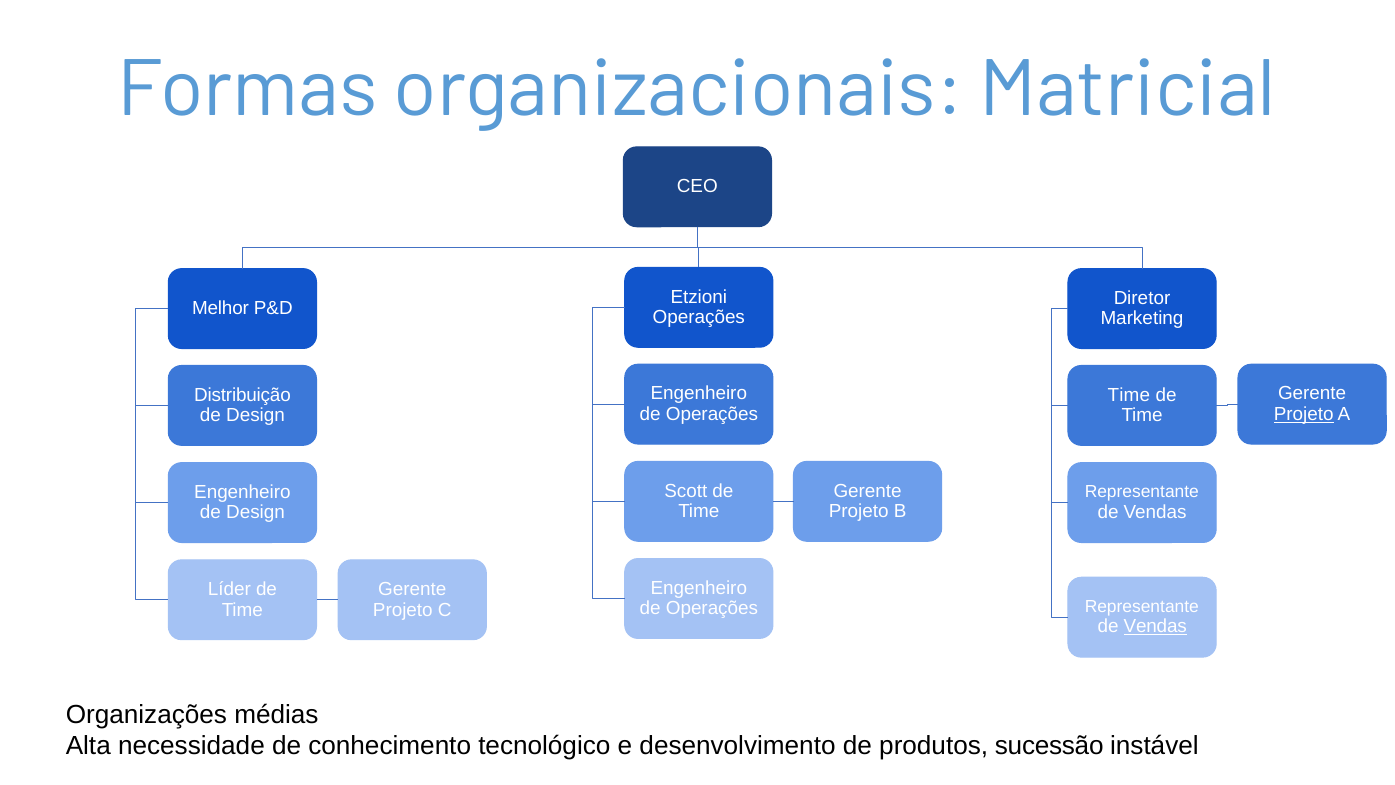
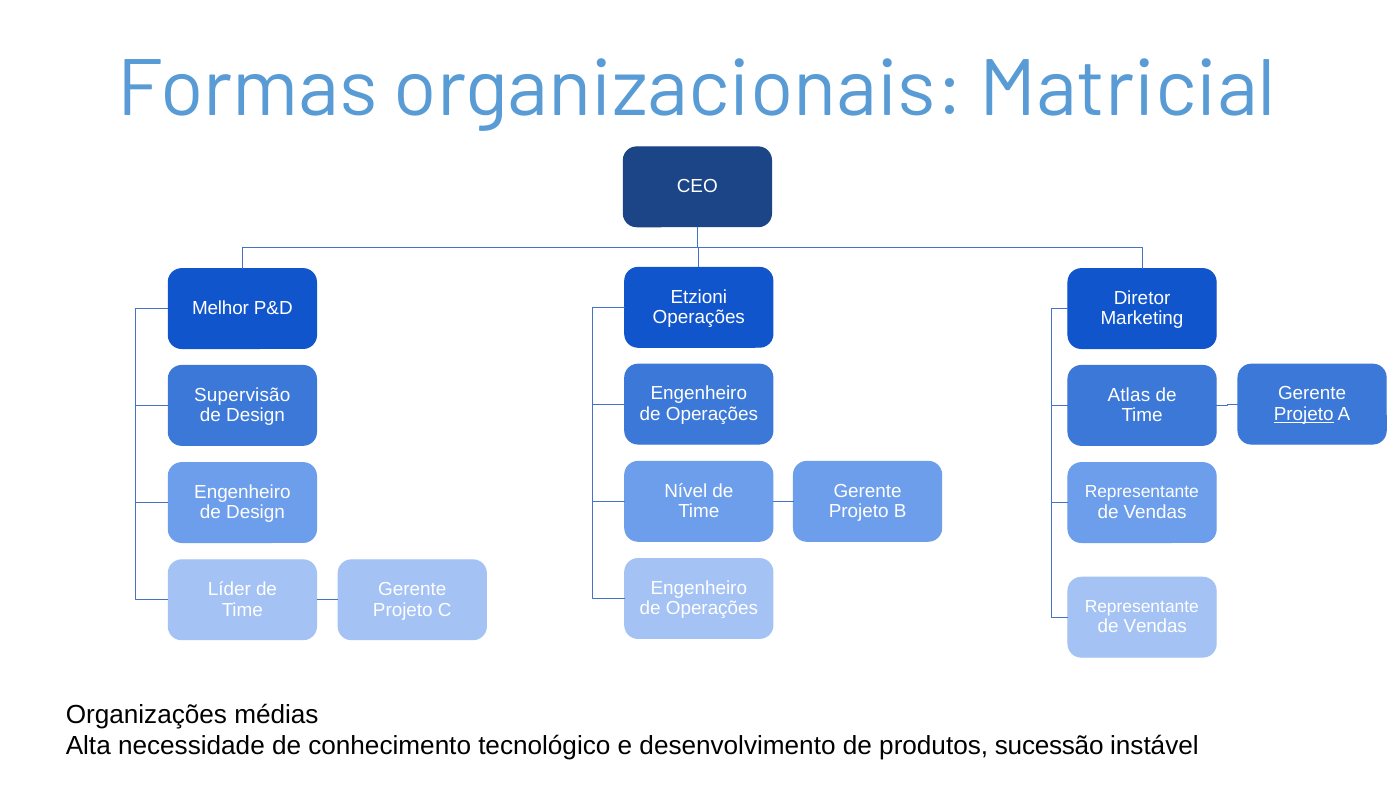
Distribuição: Distribuição -> Supervisão
Time at (1129, 395): Time -> Atlas
Scott: Scott -> Nível
Vendas at (1155, 626) underline: present -> none
